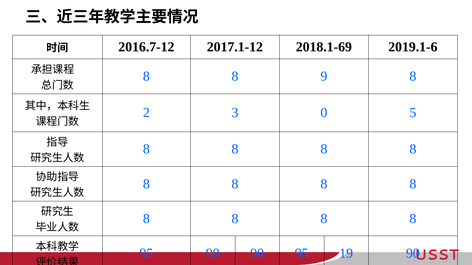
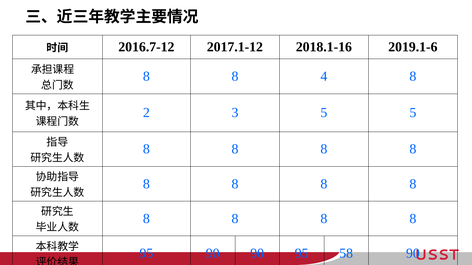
2018.1-69: 2018.1-69 -> 2018.1-16
9: 9 -> 4
3 0: 0 -> 5
19: 19 -> 58
